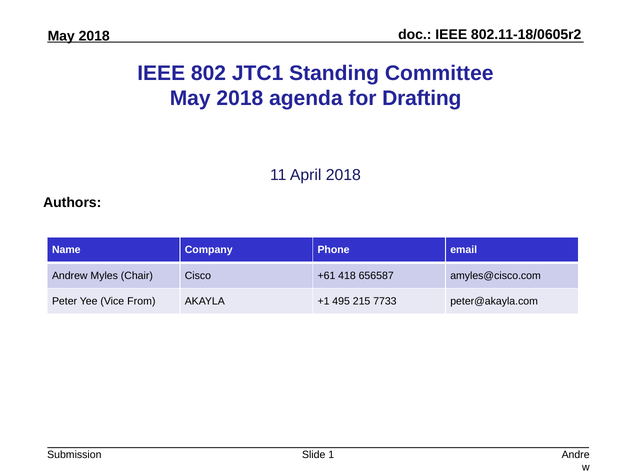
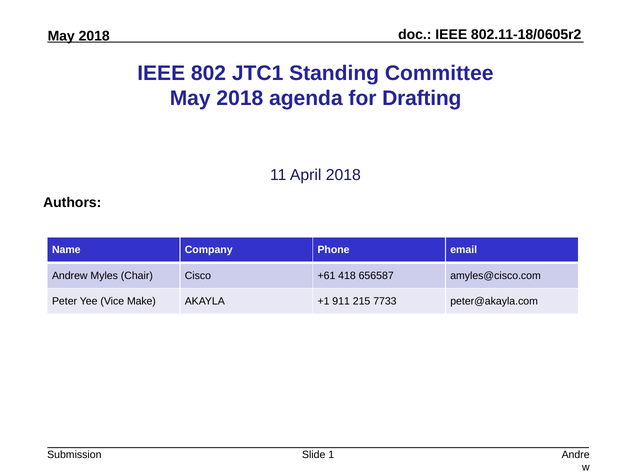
From: From -> Make
495: 495 -> 911
